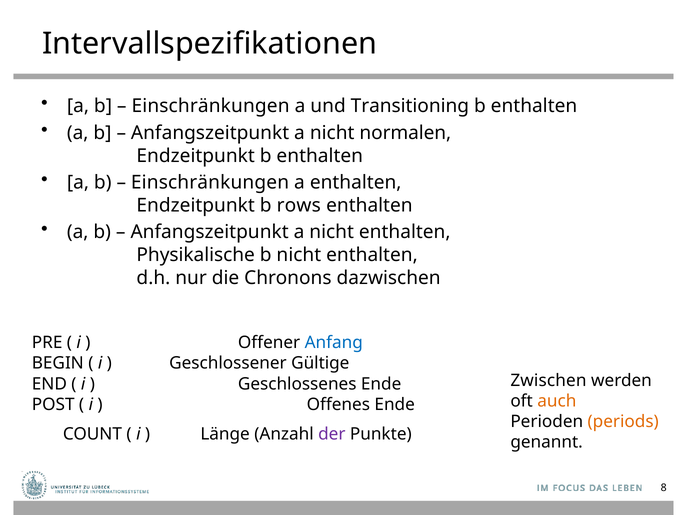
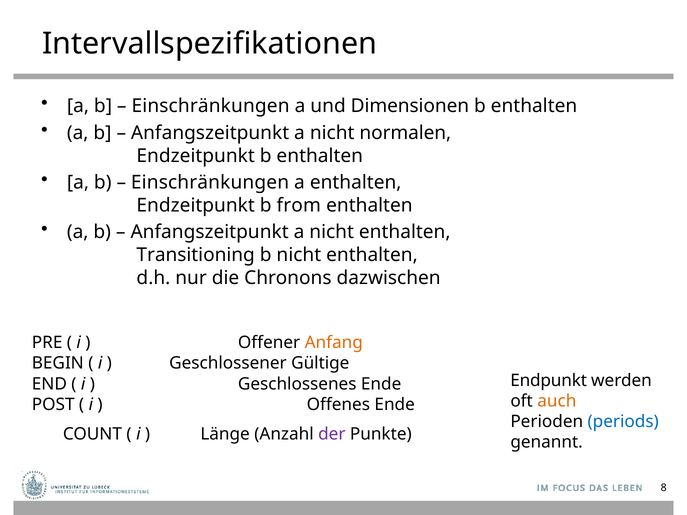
Transitioning: Transitioning -> Dimensionen
rows: rows -> from
Physikalische: Physikalische -> Transitioning
Anfang colour: blue -> orange
Zwischen: Zwischen -> Endpunkt
periods colour: orange -> blue
